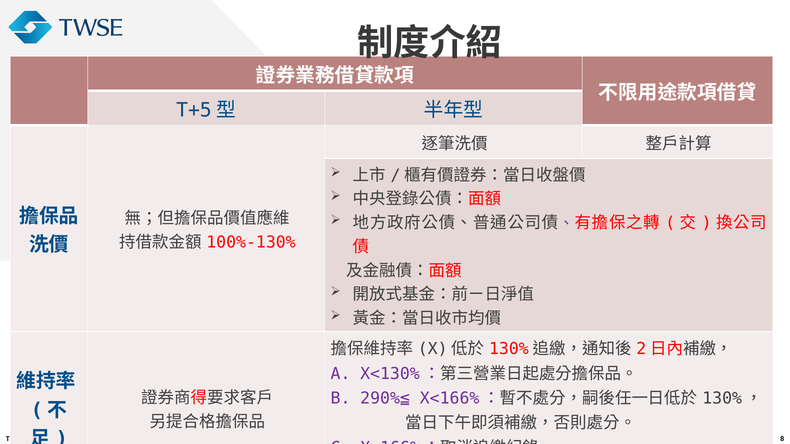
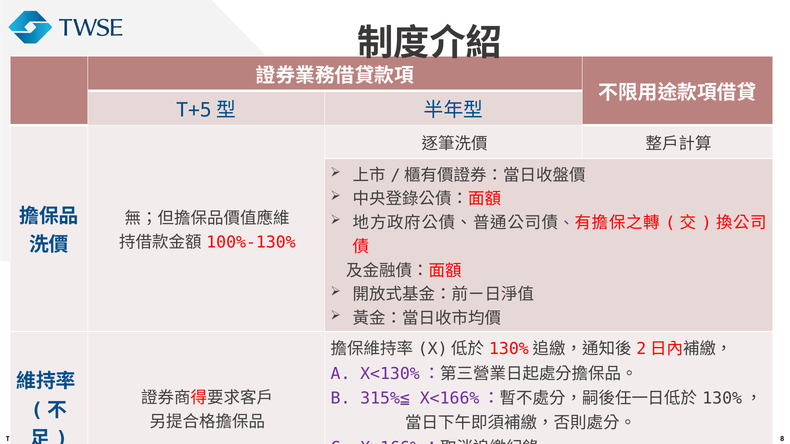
290%≦: 290%≦ -> 315%≦
